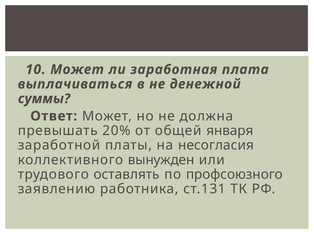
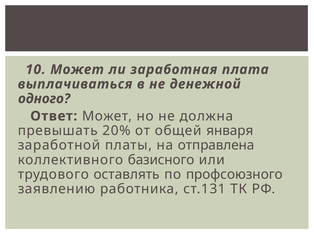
суммы: суммы -> одного
несогласия: несогласия -> отправлена
вынужден: вынужден -> базисного
